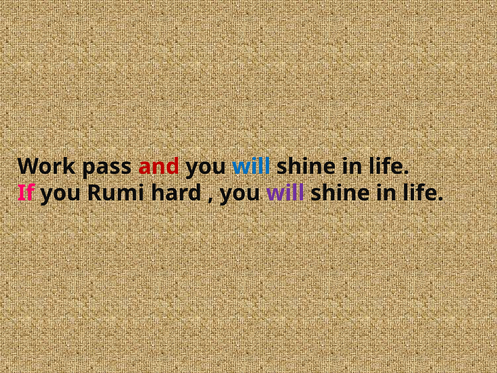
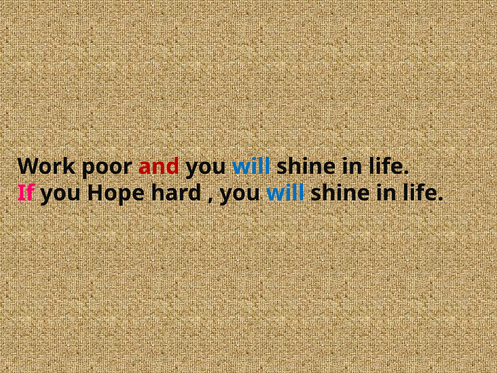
pass: pass -> poor
Rumi: Rumi -> Hope
will at (285, 193) colour: purple -> blue
